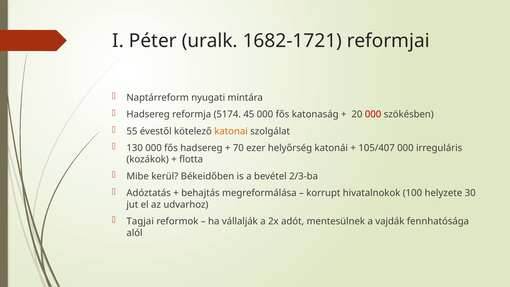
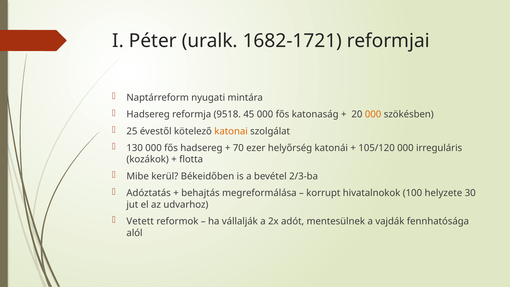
5174: 5174 -> 9518
000 at (373, 114) colour: red -> orange
55: 55 -> 25
105/407: 105/407 -> 105/120
Tagjai: Tagjai -> Vetett
